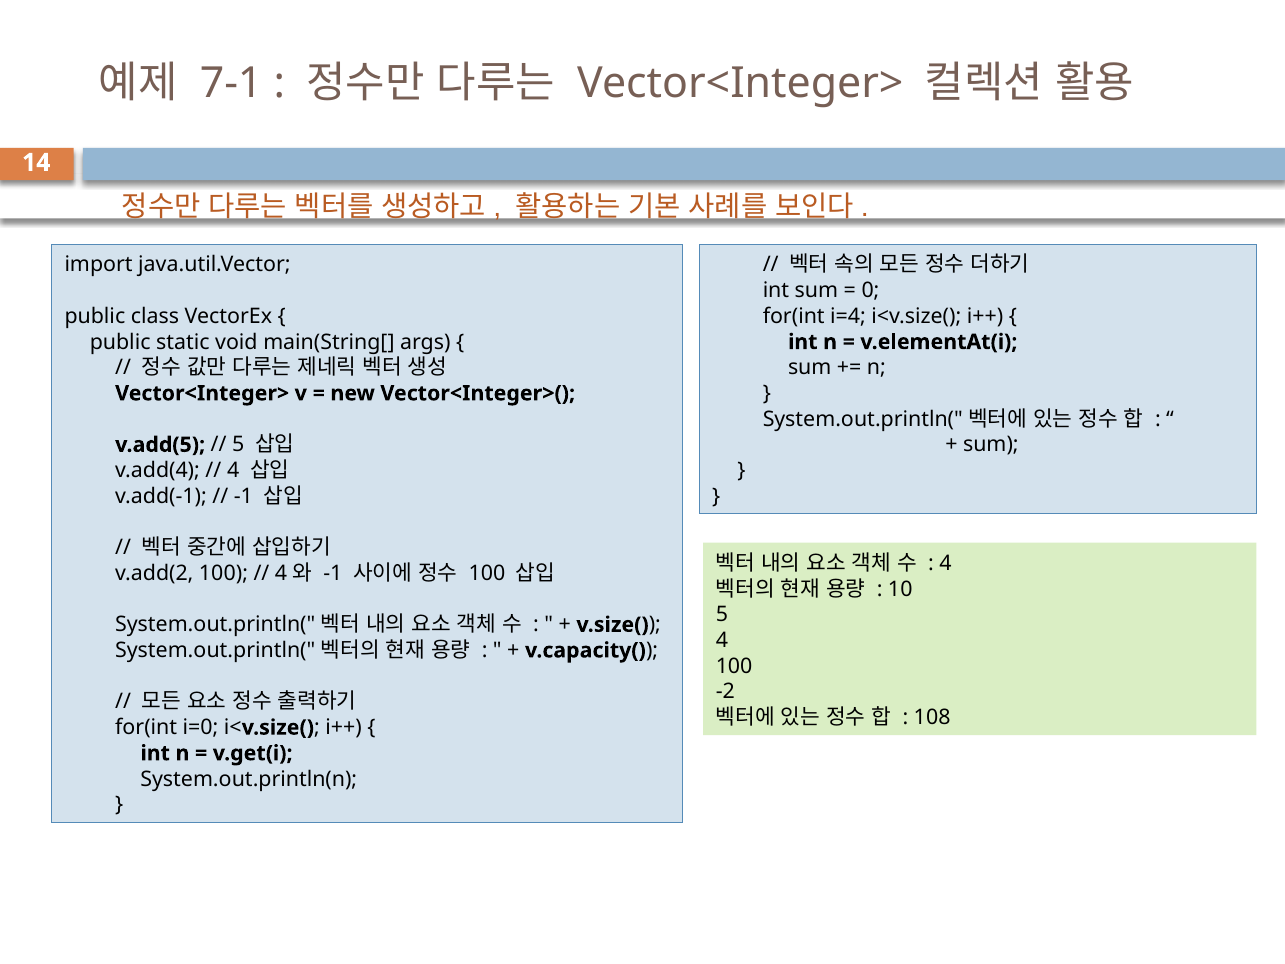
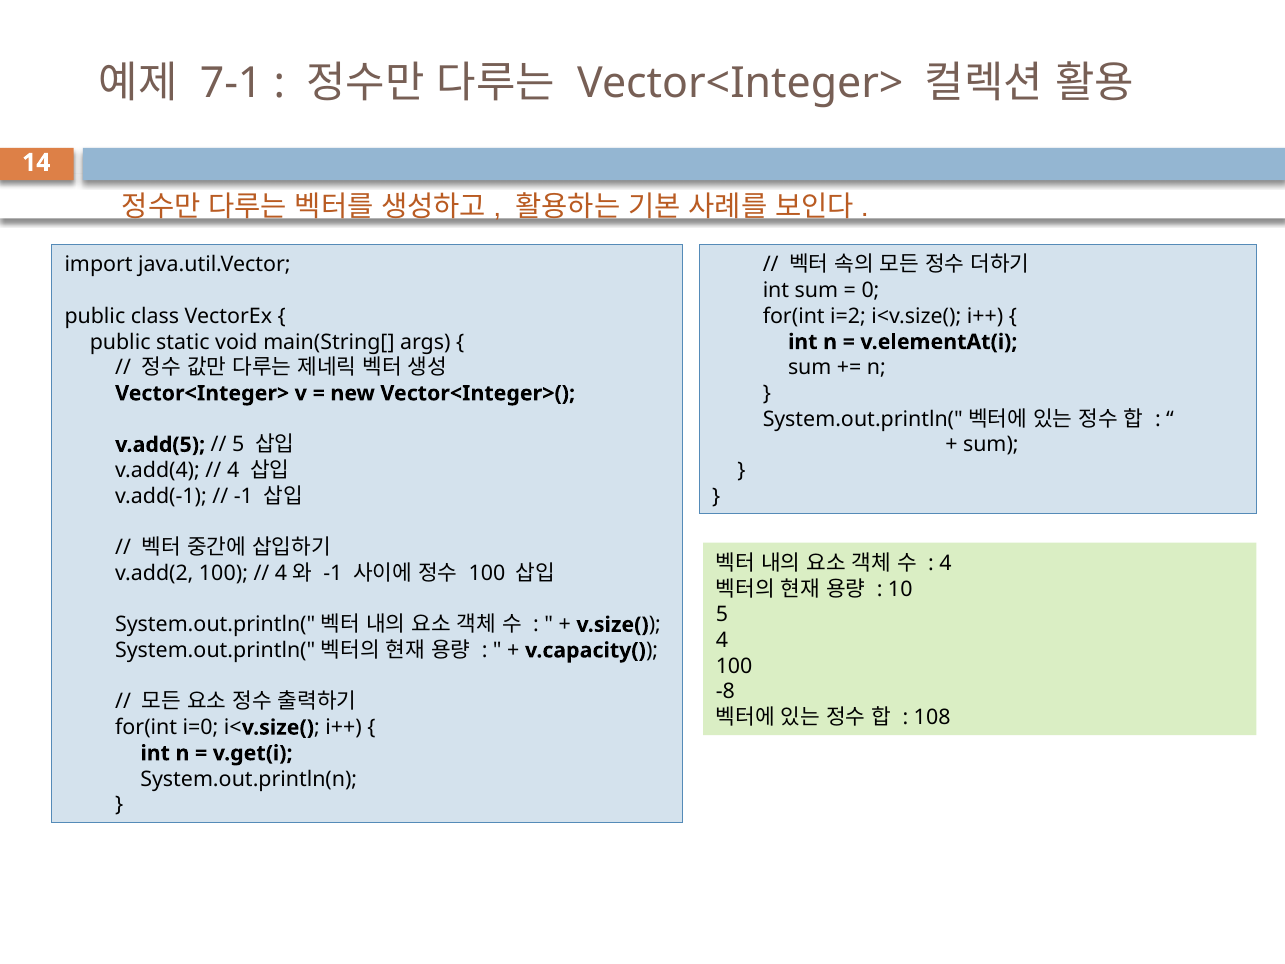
i=4: i=4 -> i=2
-2: -2 -> -8
